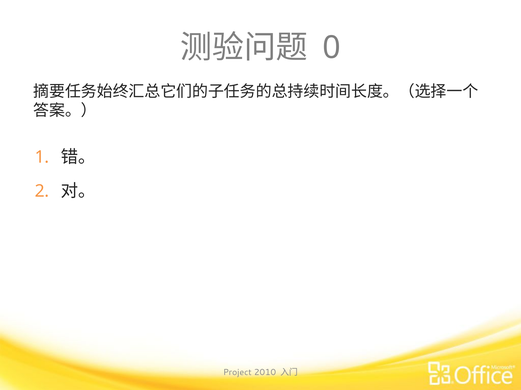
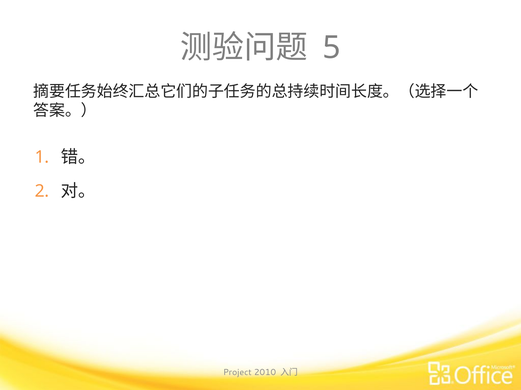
0: 0 -> 5
